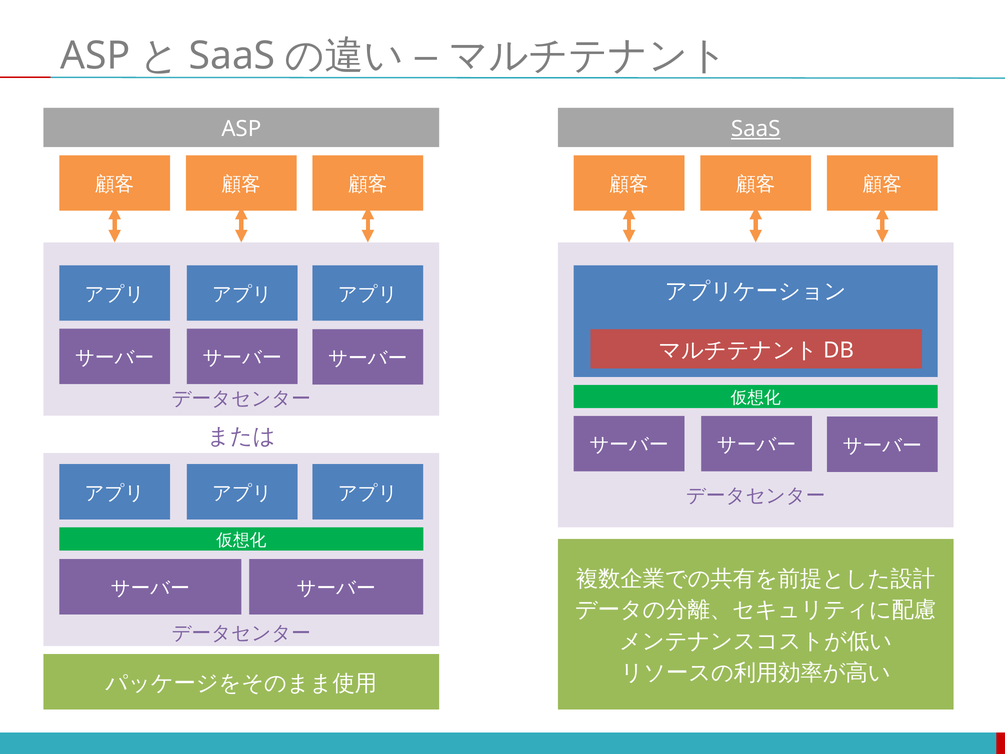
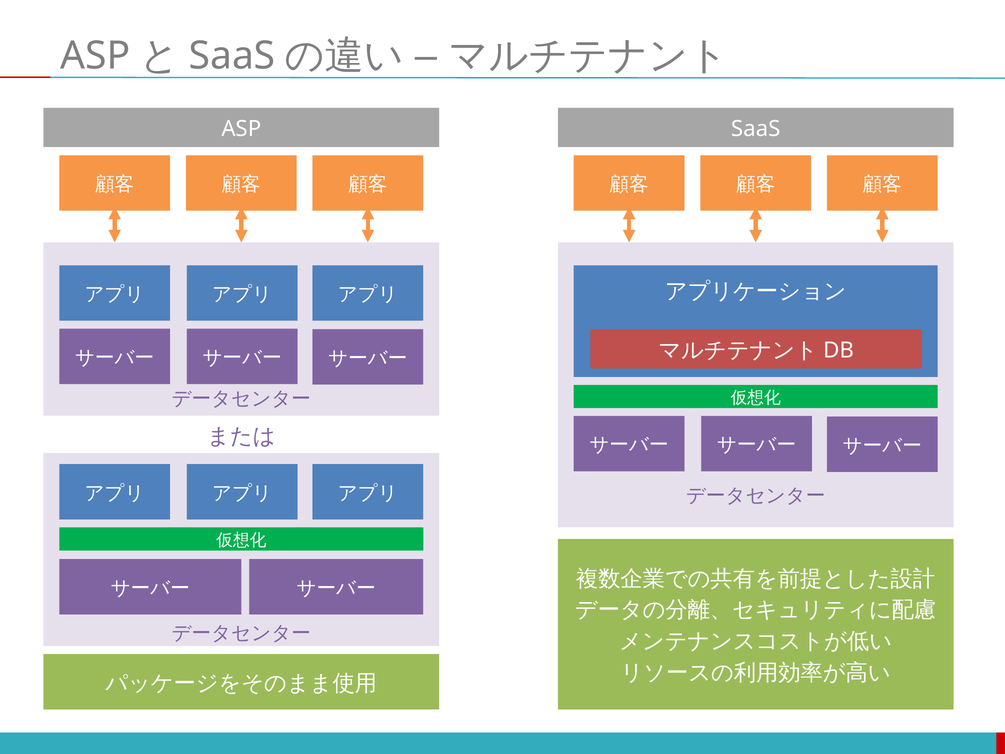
SaaS at (756, 129) underline: present -> none
